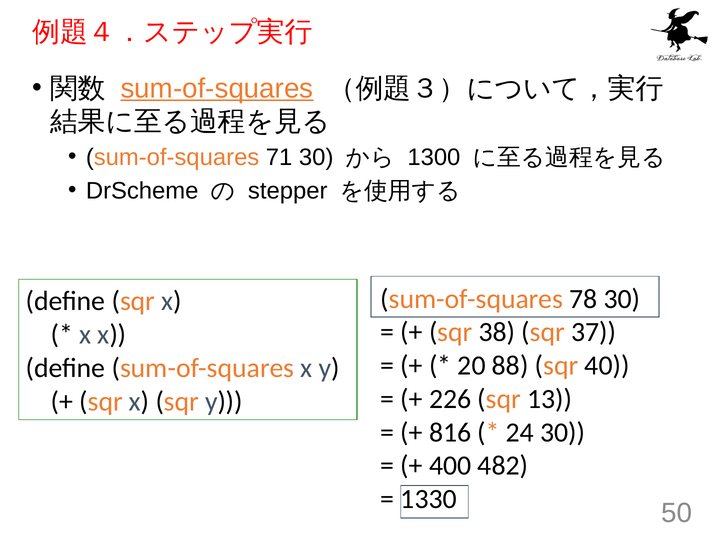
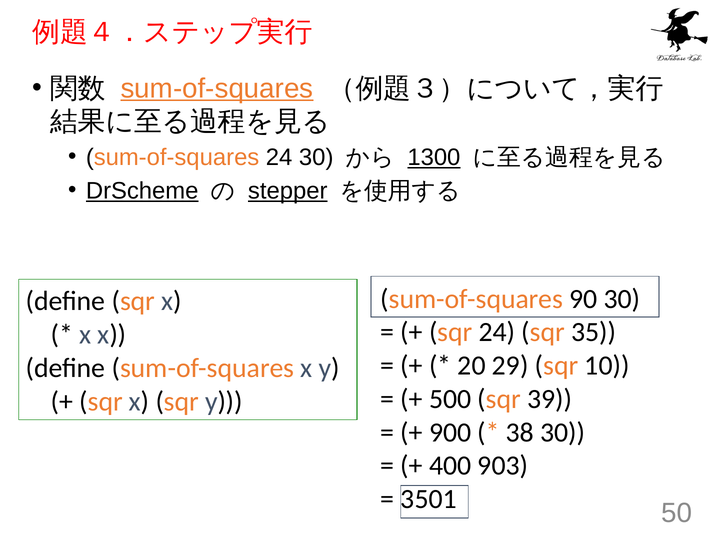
sum-of-squares 71: 71 -> 24
1300 underline: none -> present
DrScheme underline: none -> present
stepper underline: none -> present
78: 78 -> 90
sqr 38: 38 -> 24
37: 37 -> 35
88: 88 -> 29
40: 40 -> 10
226: 226 -> 500
13: 13 -> 39
816: 816 -> 900
24: 24 -> 38
482: 482 -> 903
1330: 1330 -> 3501
